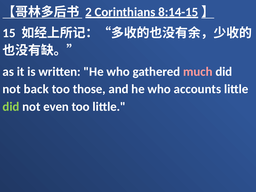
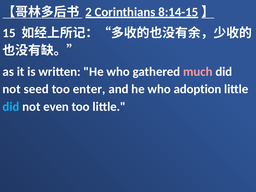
back: back -> seed
those: those -> enter
accounts: accounts -> adoption
did at (11, 107) colour: light green -> light blue
